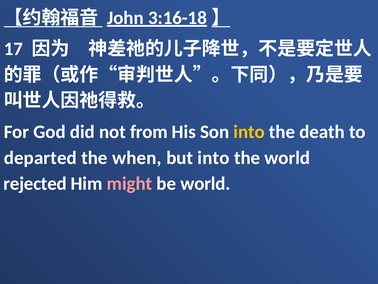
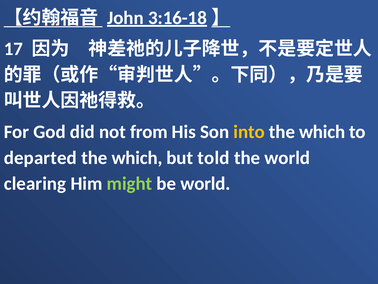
death at (322, 132): death -> which
when at (137, 157): when -> which
but into: into -> told
rejected: rejected -> clearing
might colour: pink -> light green
